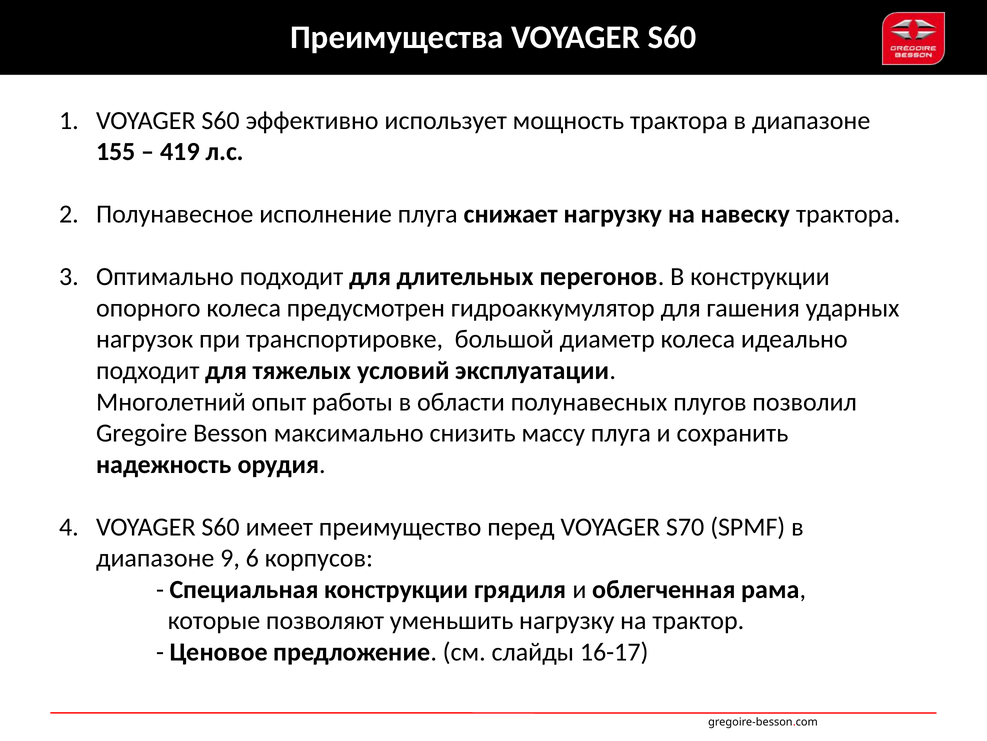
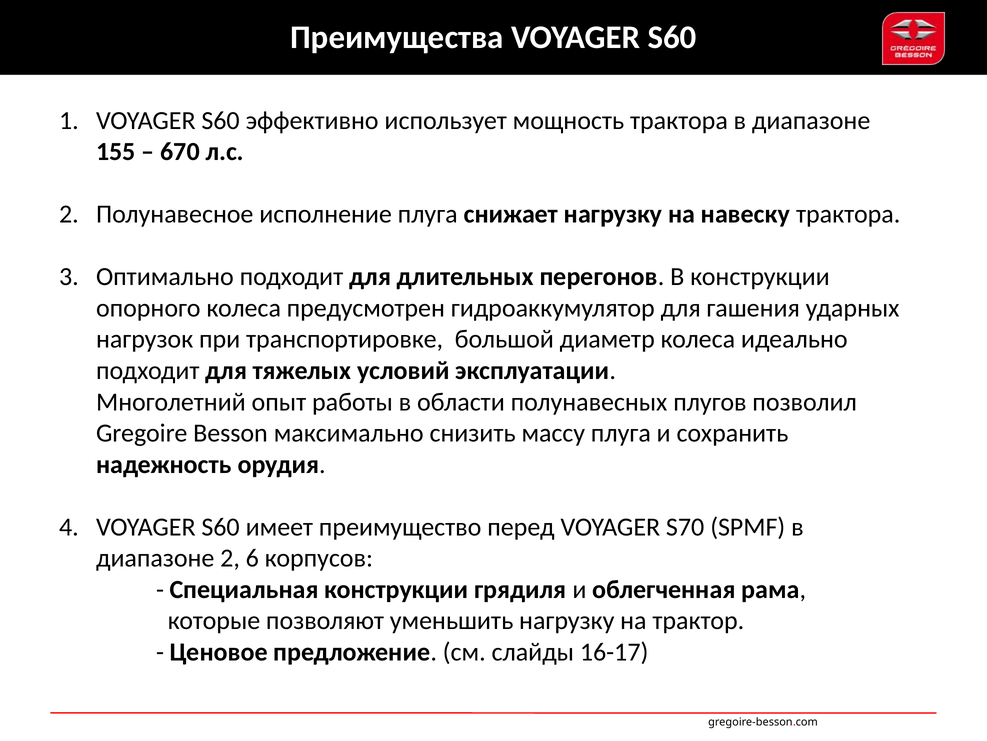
419: 419 -> 670
диапазоне 9: 9 -> 2
